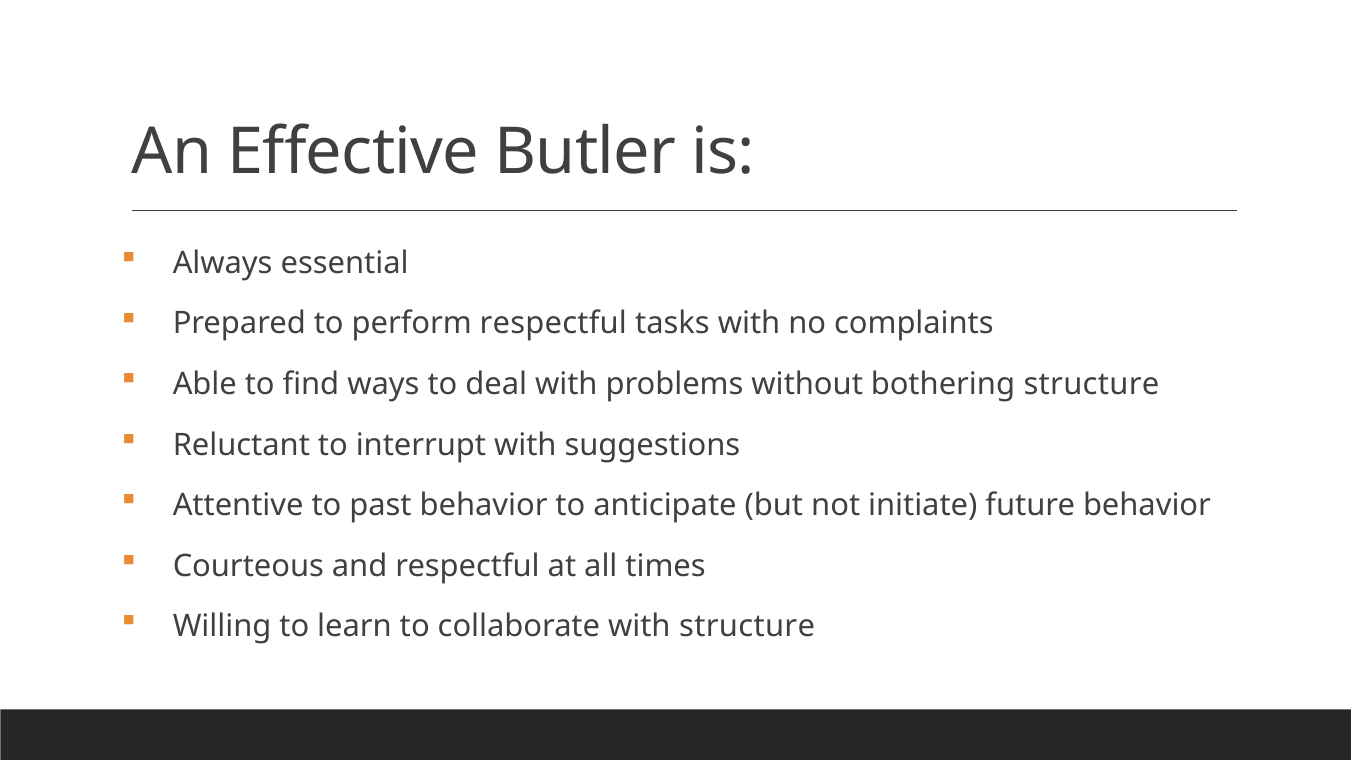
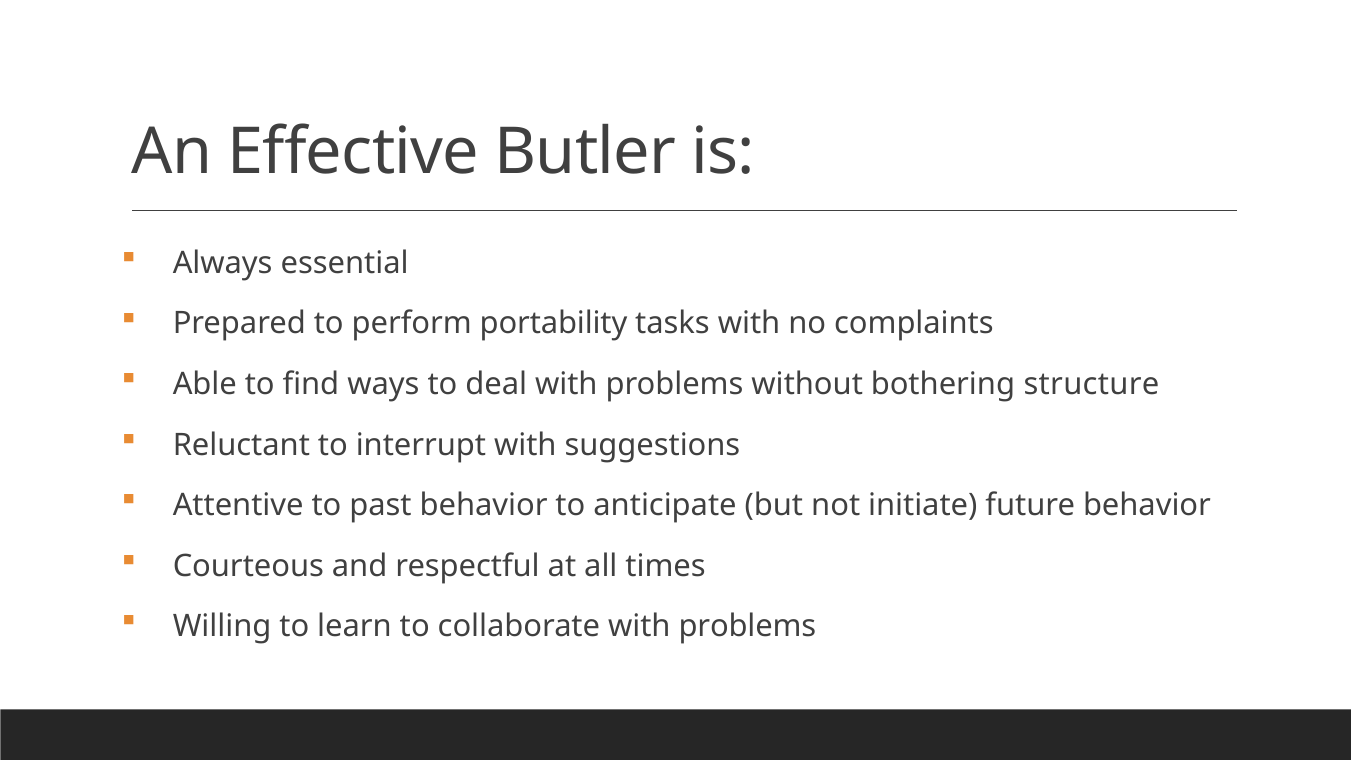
perform respectful: respectful -> portability
collaborate with structure: structure -> problems
